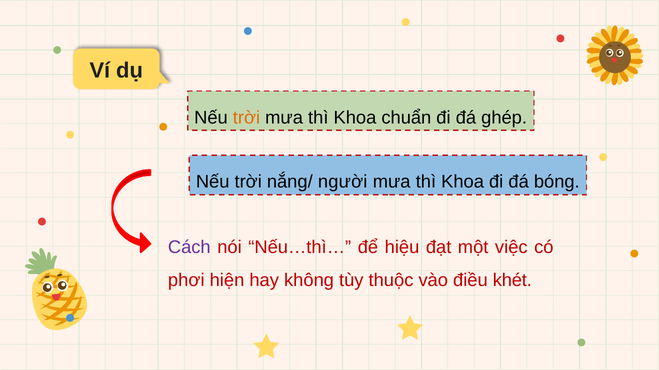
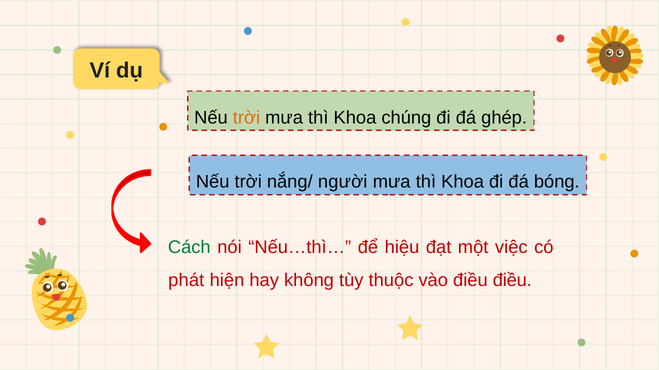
chuẩn: chuẩn -> chúng
Cách colour: purple -> green
phơi: phơi -> phát
điều khét: khét -> điều
